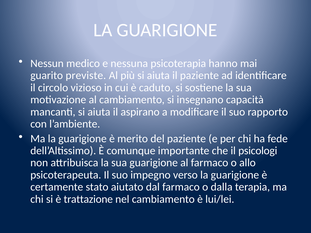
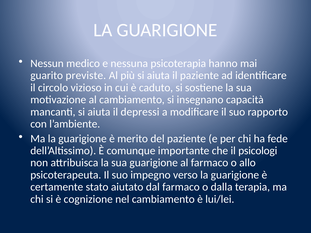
aspirano: aspirano -> depressi
trattazione: trattazione -> cognizione
